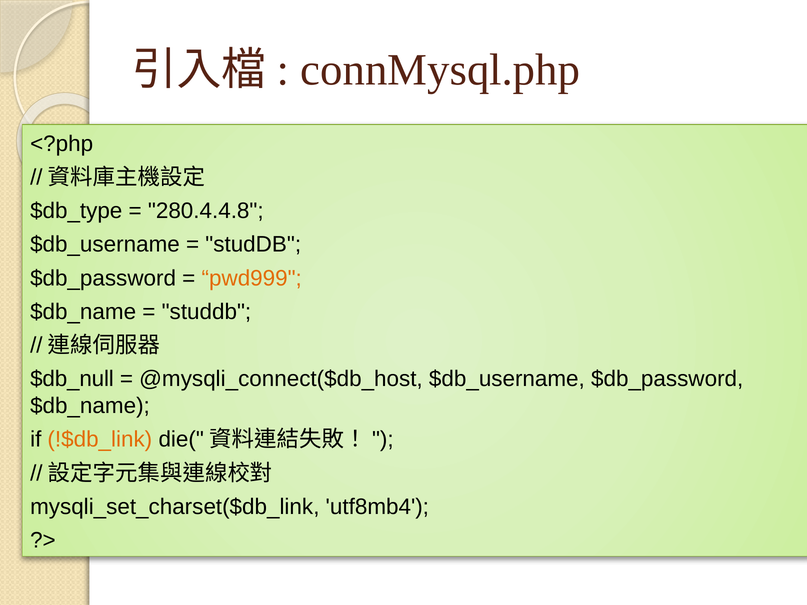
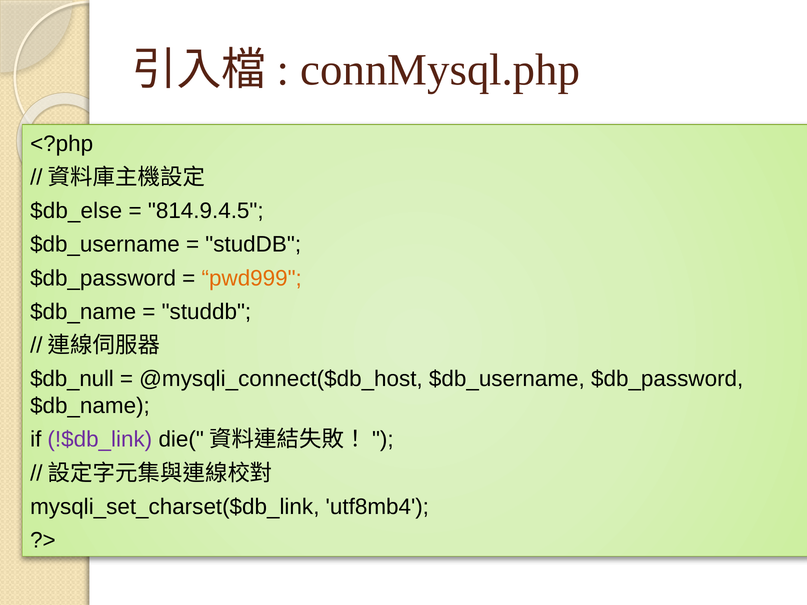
$db_type: $db_type -> $db_else
280.4.4.8: 280.4.4.8 -> 814.9.4.5
!$db_link colour: orange -> purple
